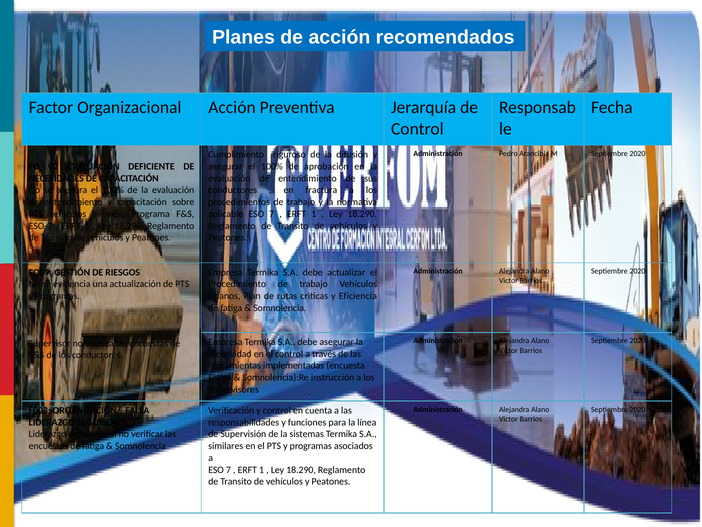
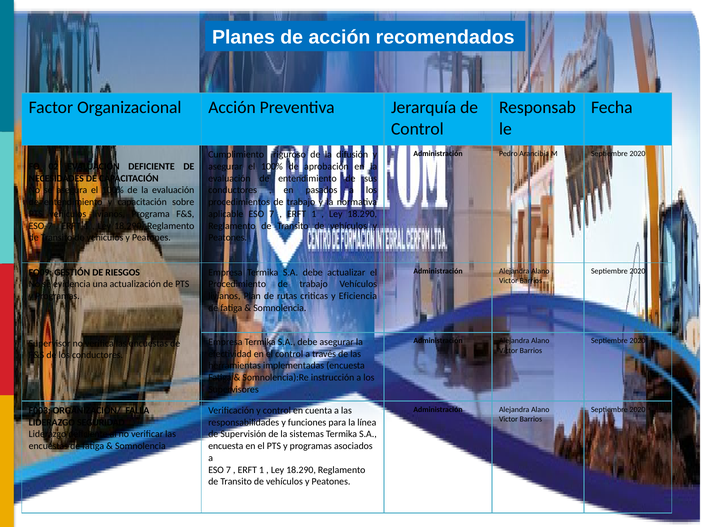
fractura: fractura -> pasados
similares at (226, 446): similares -> encuesta
